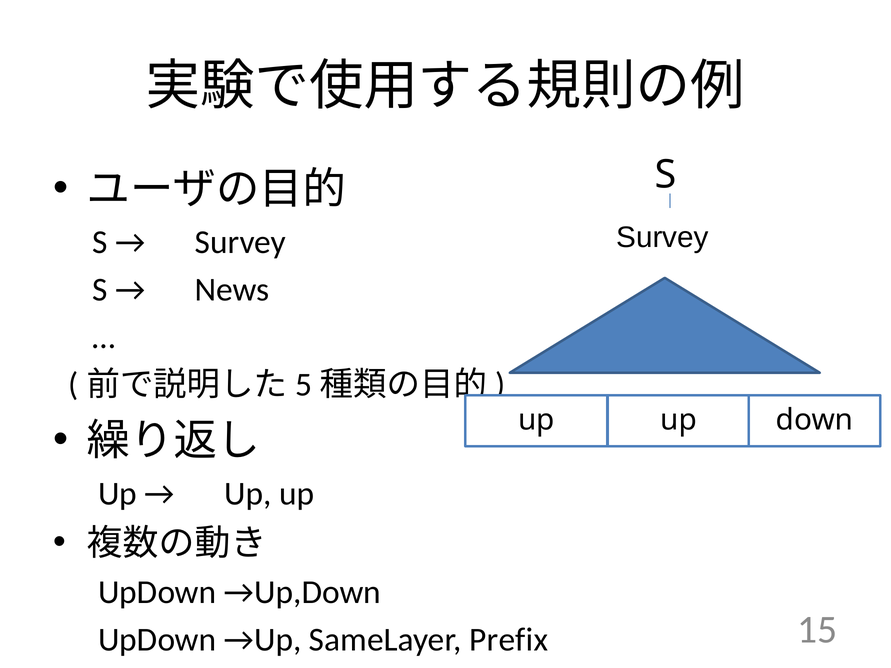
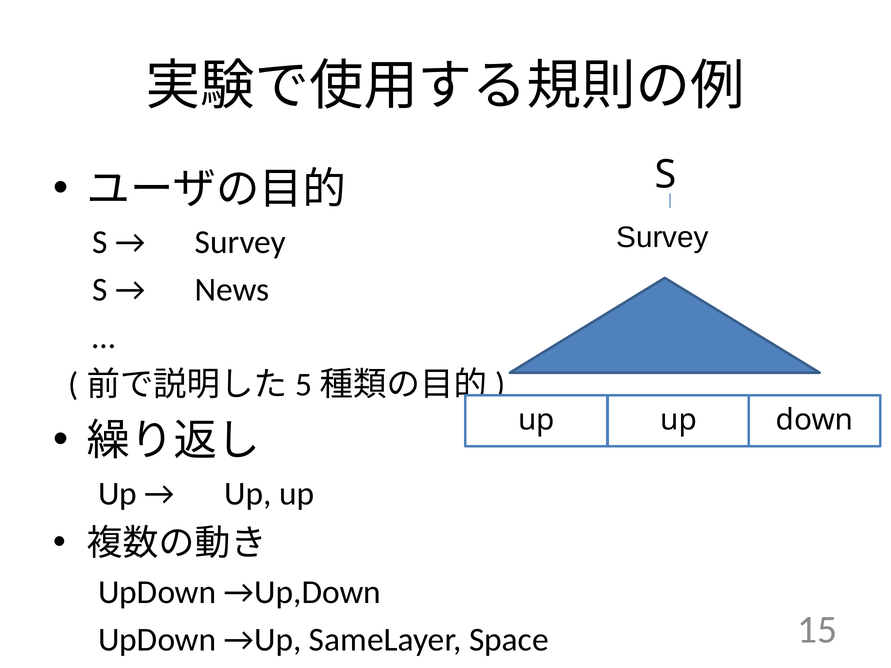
Prefix: Prefix -> Space
